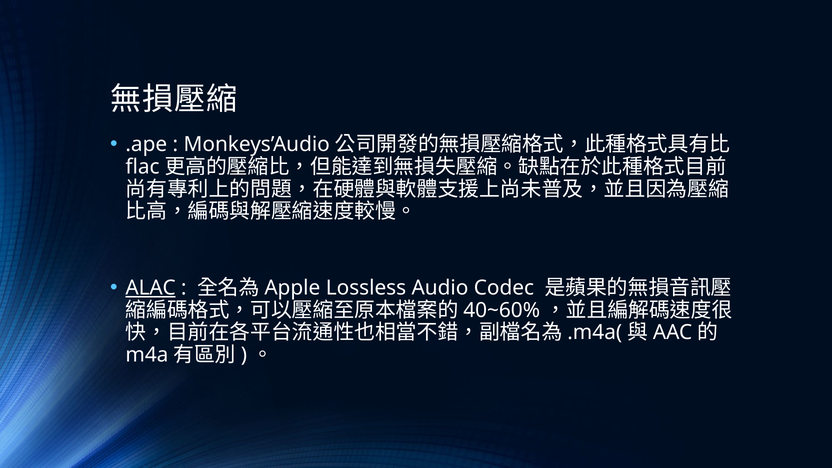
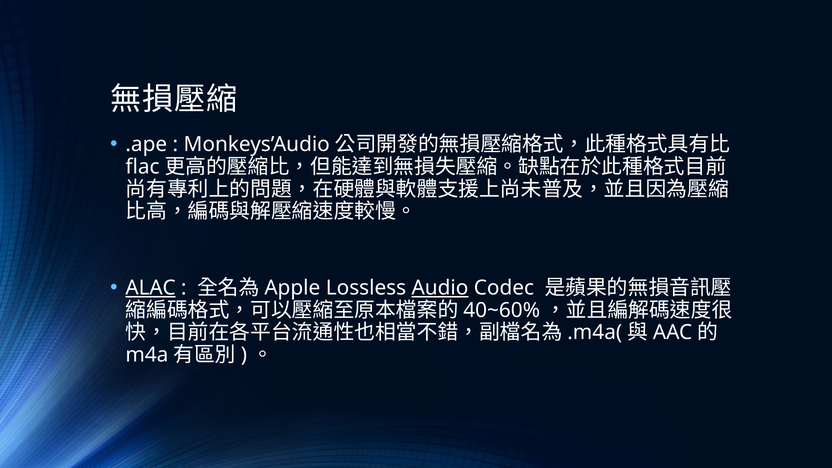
Audio underline: none -> present
